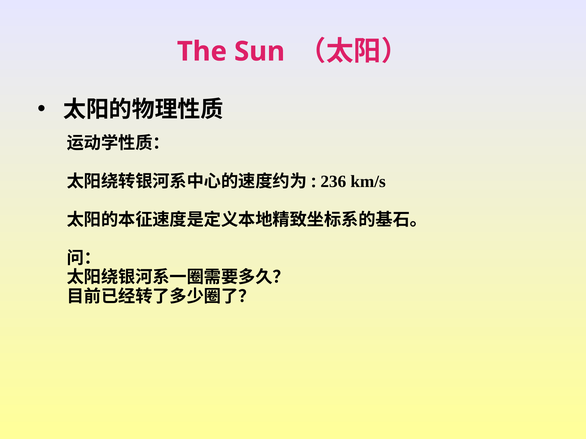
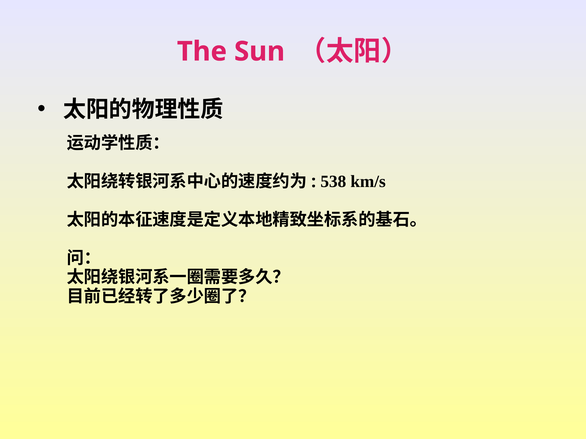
236: 236 -> 538
